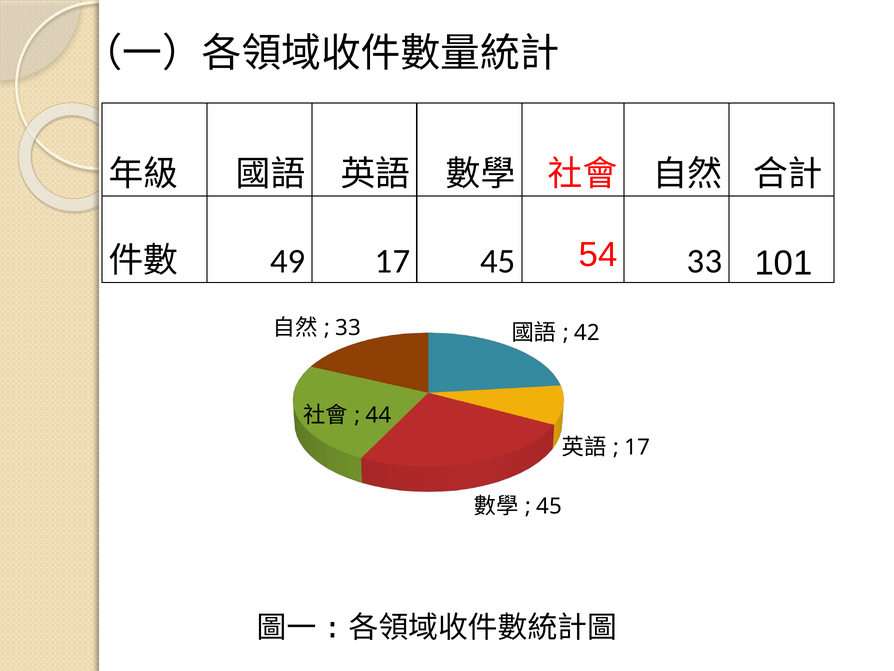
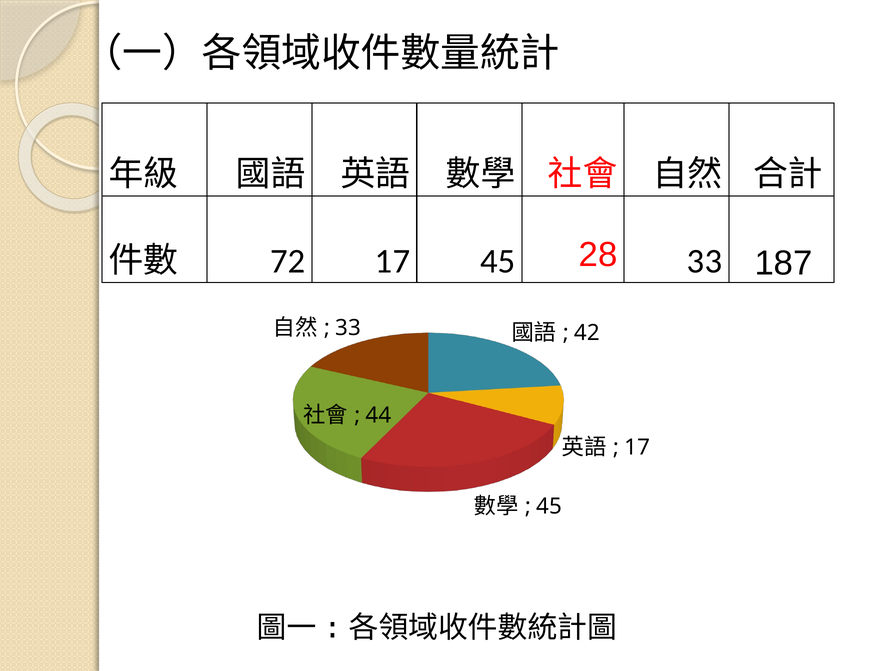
49: 49 -> 72
54: 54 -> 28
101: 101 -> 187
